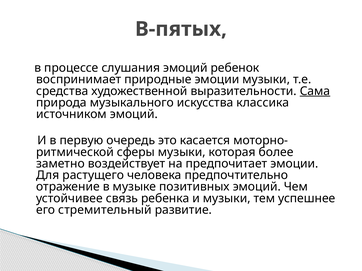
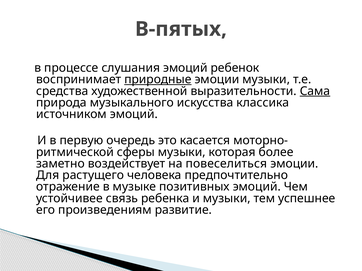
природные underline: none -> present
предпочитает: предпочитает -> повеселиться
стремительный: стремительный -> произведениям
